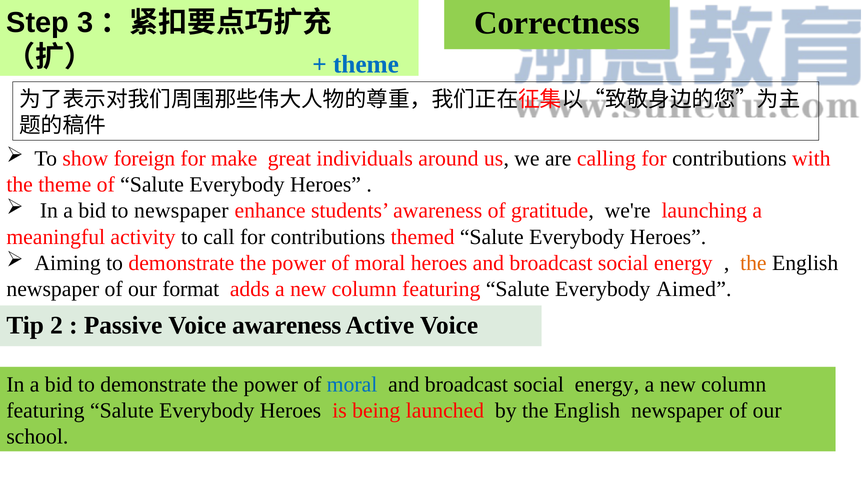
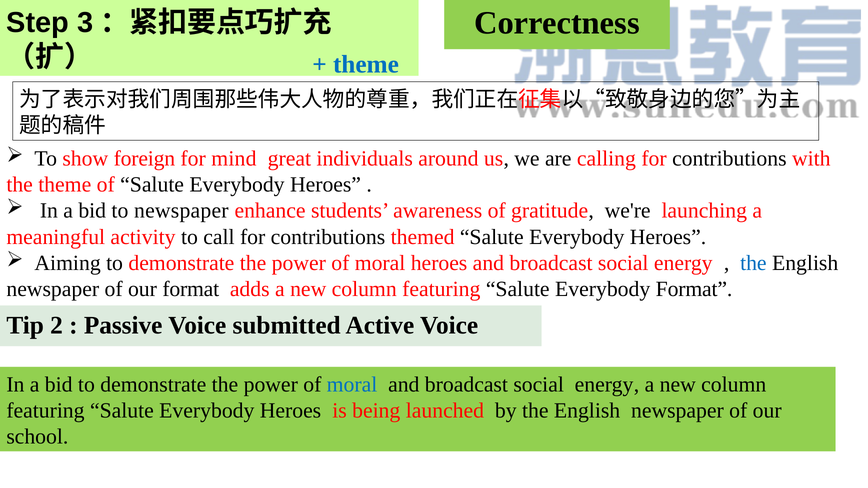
make: make -> mind
the at (753, 263) colour: orange -> blue
Everybody Aimed: Aimed -> Format
Voice awareness: awareness -> submitted
